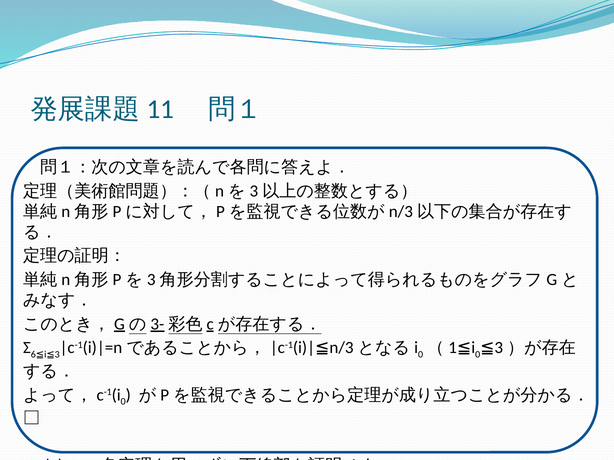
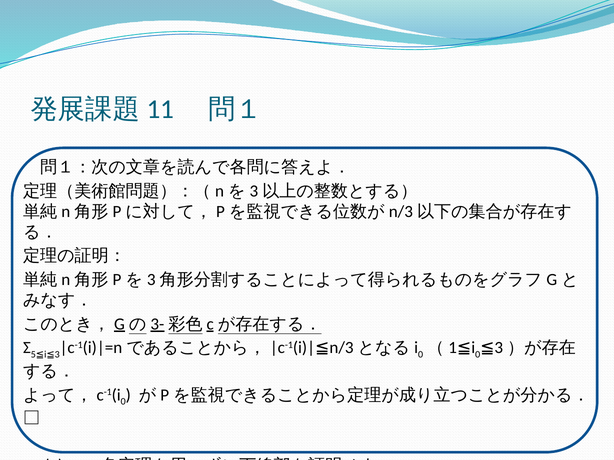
6: 6 -> 5
